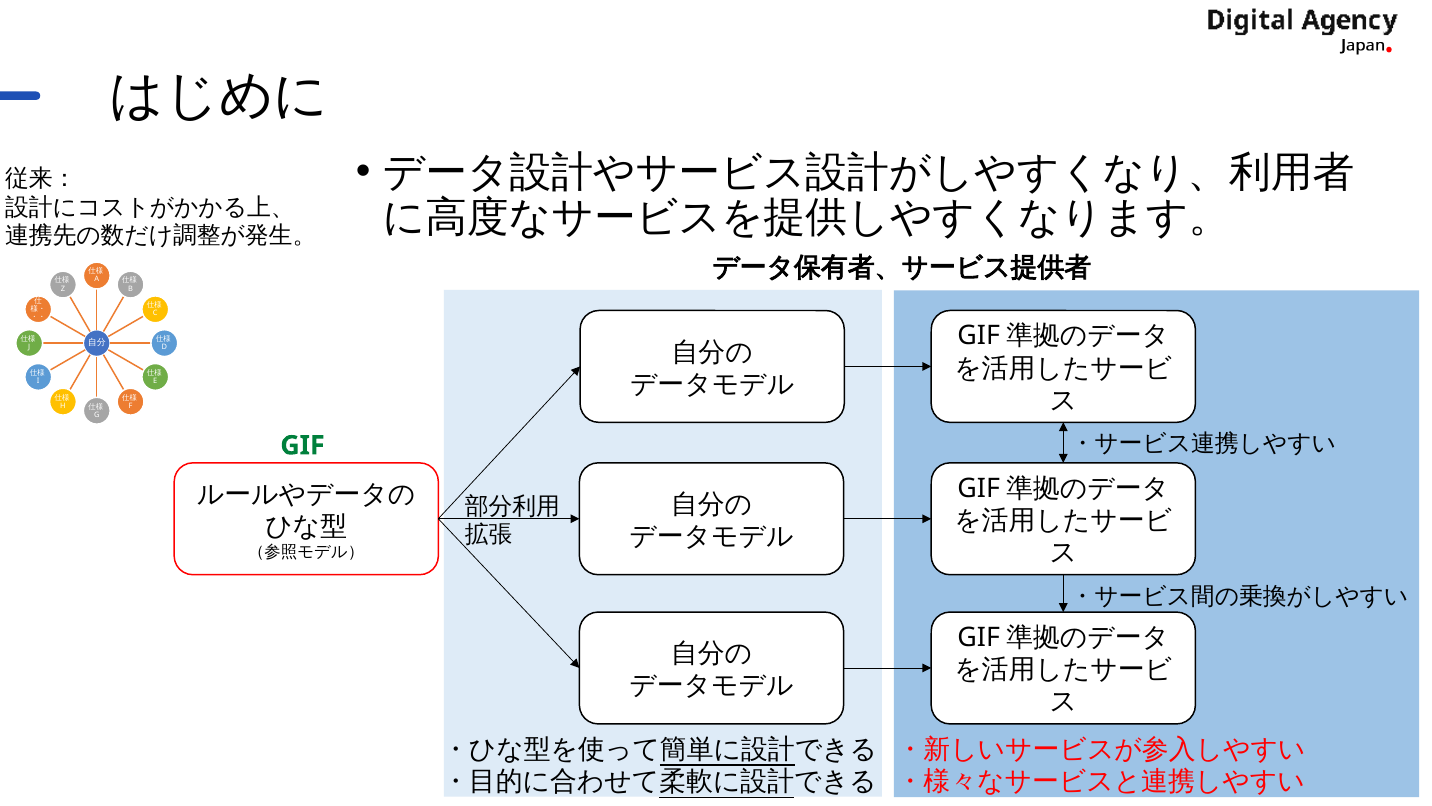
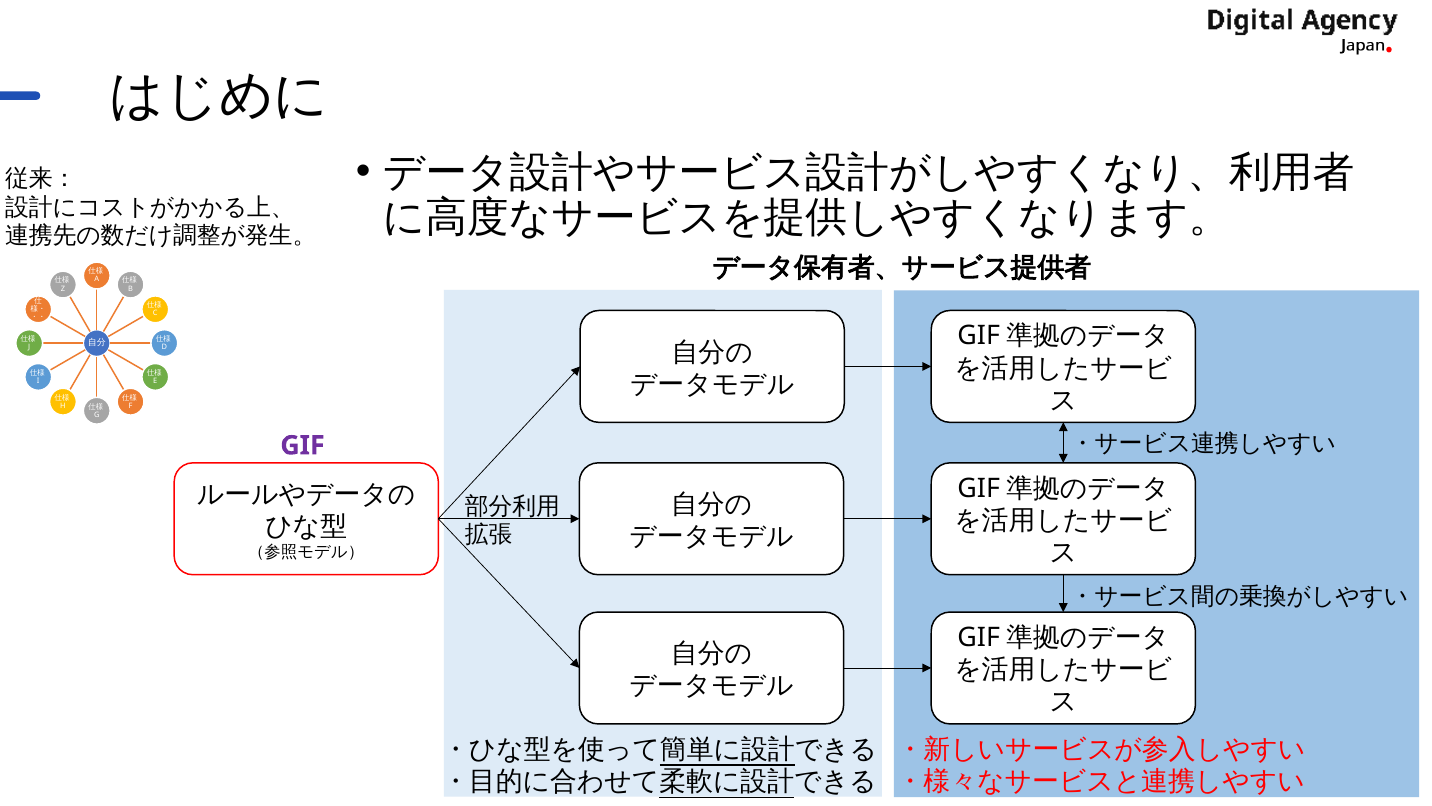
GIF colour: green -> purple
